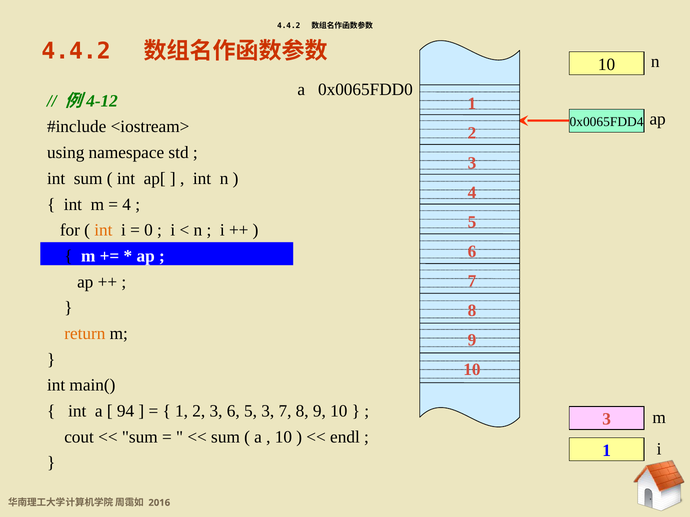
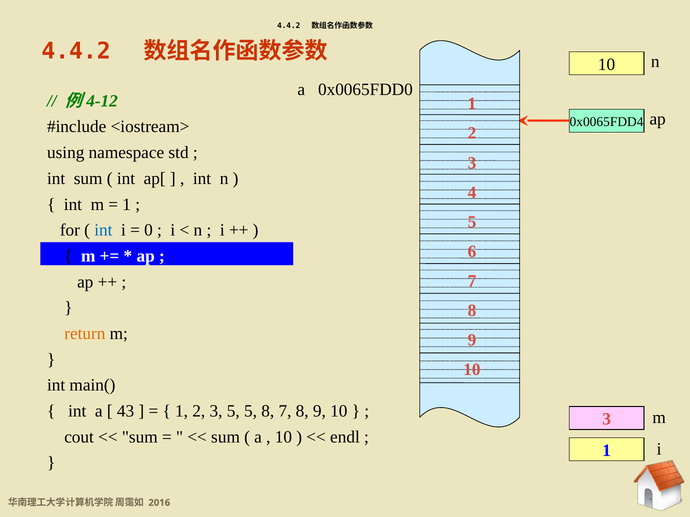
4 at (127, 205): 4 -> 1
int at (103, 230) colour: orange -> blue
94: 94 -> 43
3 6: 6 -> 5
5 3: 3 -> 8
